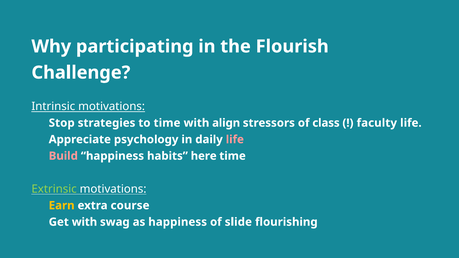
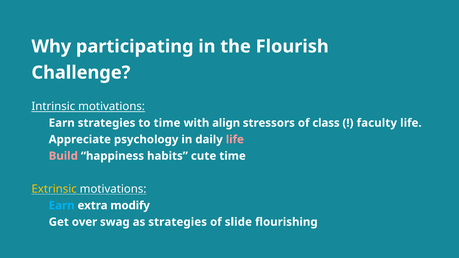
Stop at (62, 123): Stop -> Earn
here: here -> cute
Extrinsic colour: light green -> yellow
Earn at (62, 206) colour: yellow -> light blue
course: course -> modify
Get with: with -> over
as happiness: happiness -> strategies
